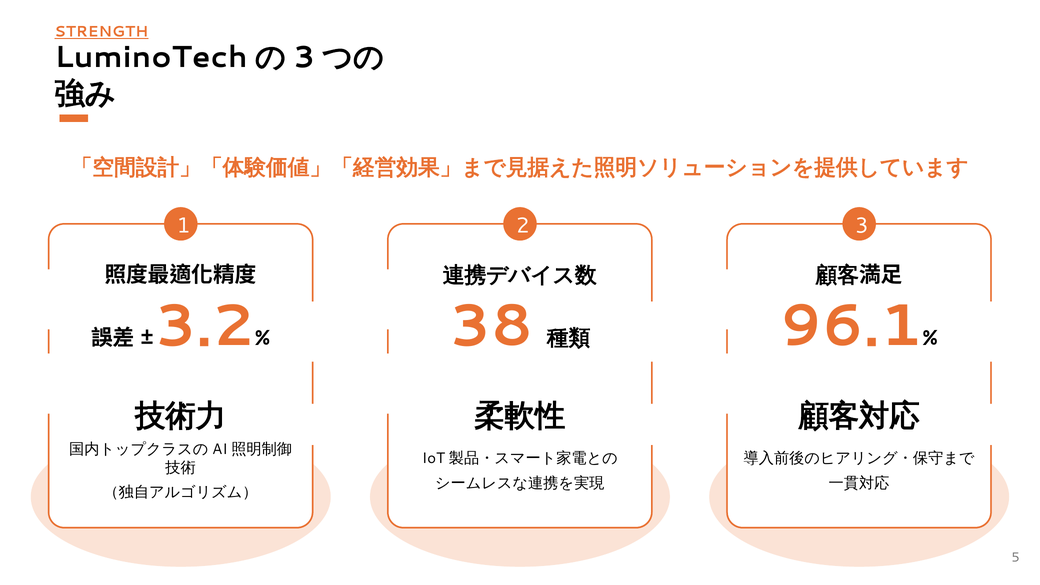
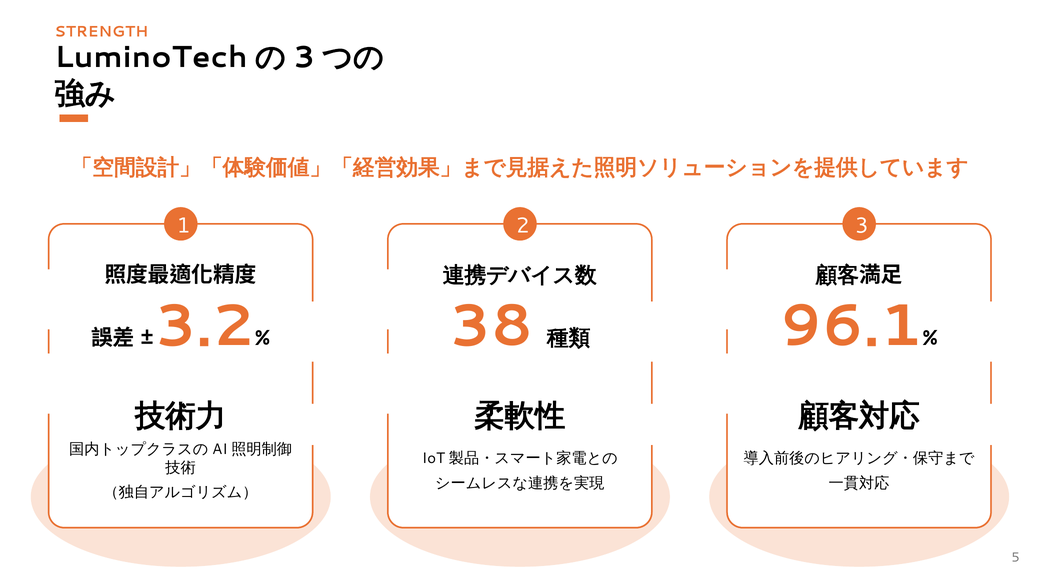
STRENGTH underline: present -> none
